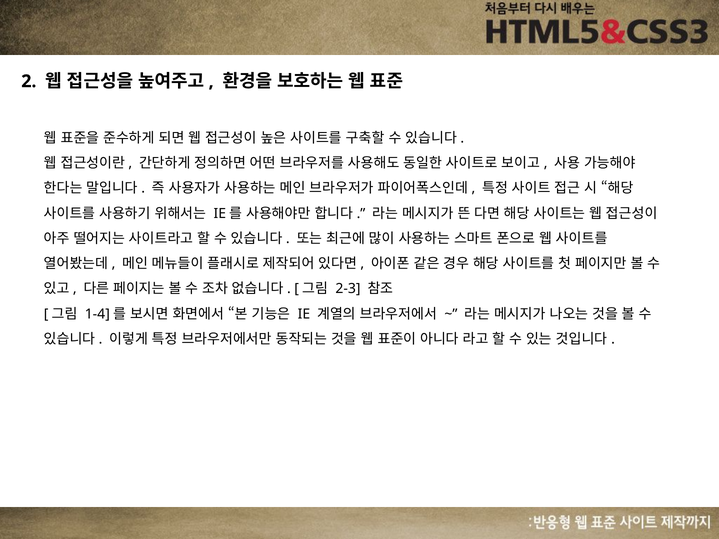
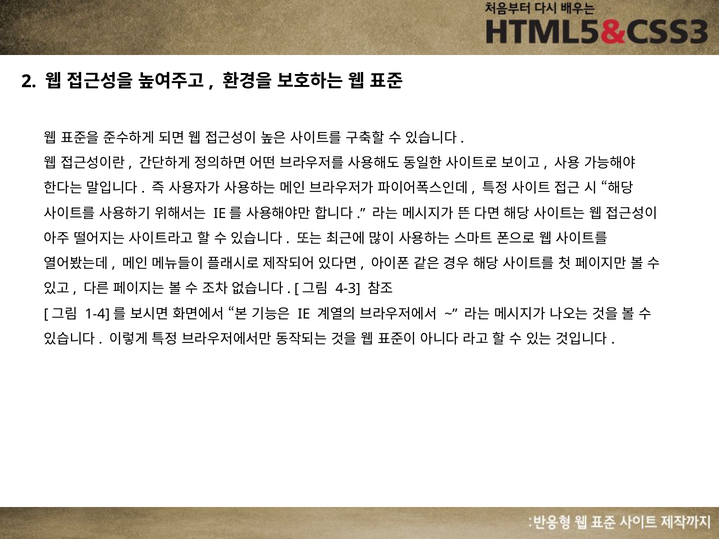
2-3: 2-3 -> 4-3
